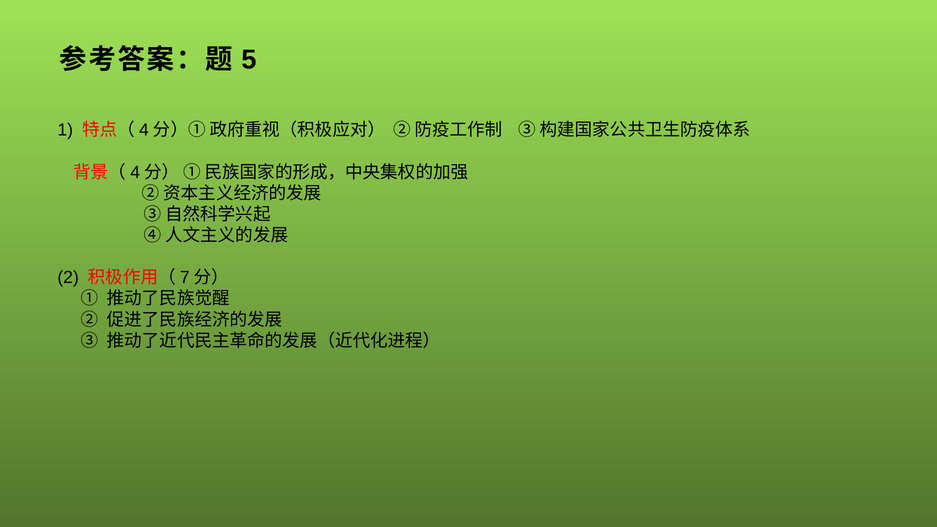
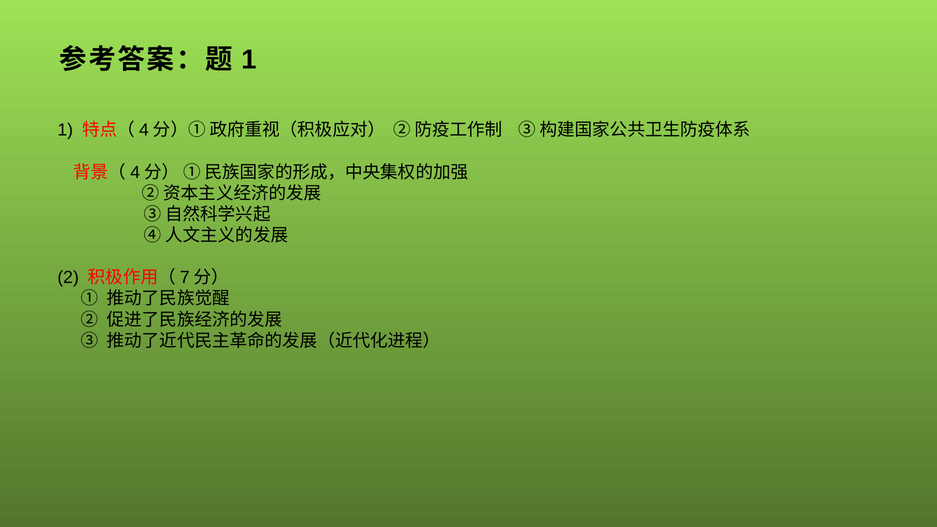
5 at (249, 60): 5 -> 1
